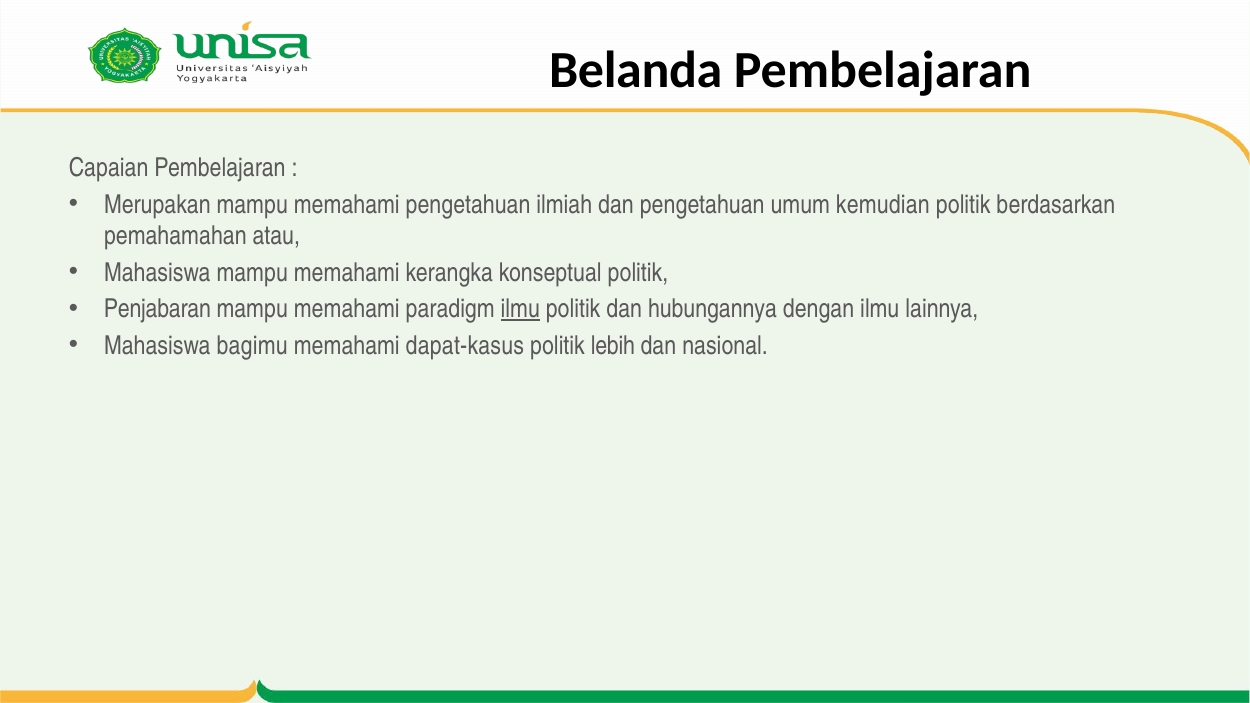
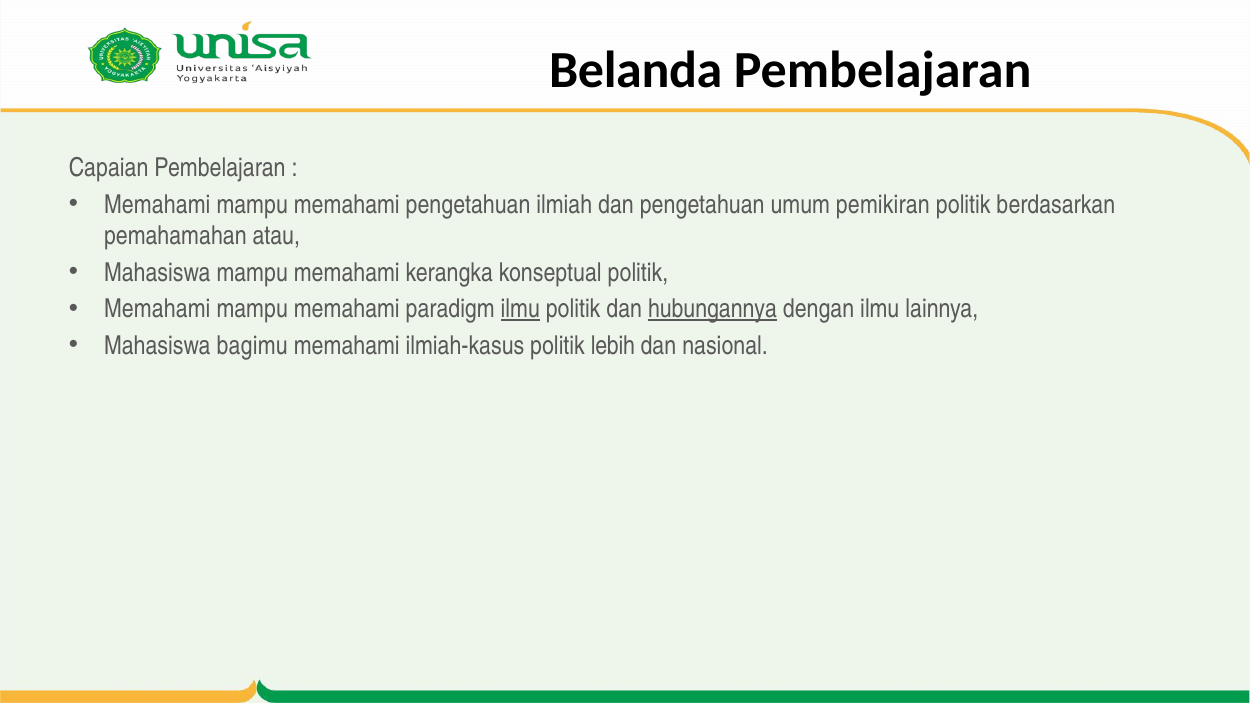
Merupakan at (157, 205): Merupakan -> Memahami
kemudian: kemudian -> pemikiran
Penjabaran at (157, 309): Penjabaran -> Memahami
hubungannya underline: none -> present
dapat-kasus: dapat-kasus -> ilmiah-kasus
